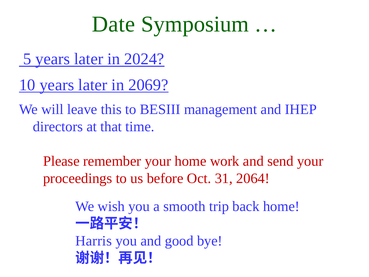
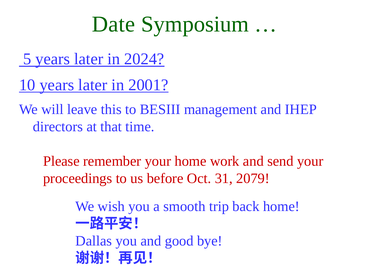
2069: 2069 -> 2001
2064: 2064 -> 2079
Harris: Harris -> Dallas
